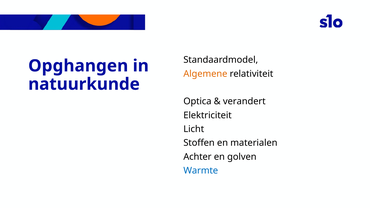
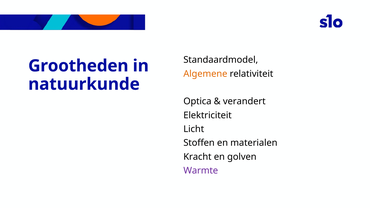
Opghangen: Opghangen -> Grootheden
Achter: Achter -> Kracht
Warmte colour: blue -> purple
